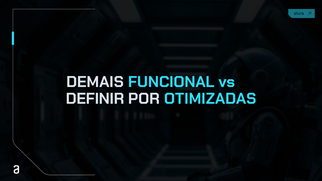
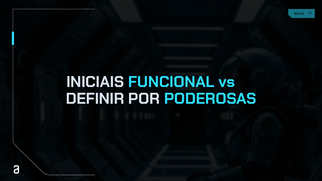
DEMAIS: DEMAIS -> INICIAIS
OTIMIZADAS: OTIMIZADAS -> PODEROSAS
